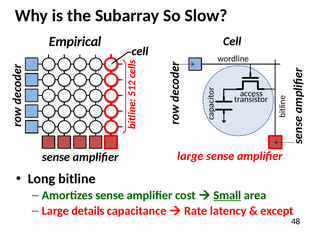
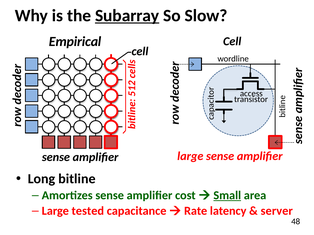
Subarray underline: none -> present
details: details -> tested
except: except -> server
